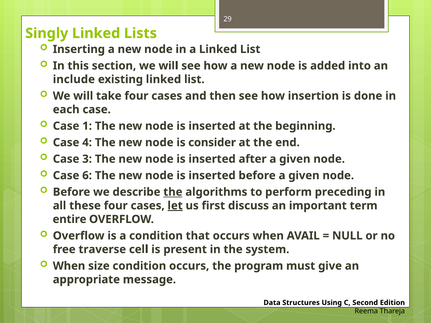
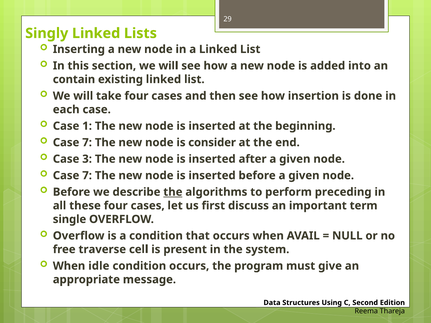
include: include -> contain
4 at (87, 143): 4 -> 7
6 at (87, 176): 6 -> 7
let underline: present -> none
entire: entire -> single
size: size -> idle
